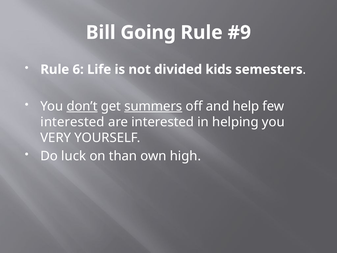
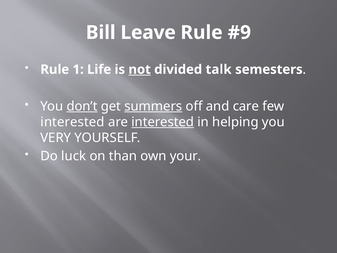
Going: Going -> Leave
6: 6 -> 1
not underline: none -> present
kids: kids -> talk
help: help -> care
interested at (163, 122) underline: none -> present
high: high -> your
